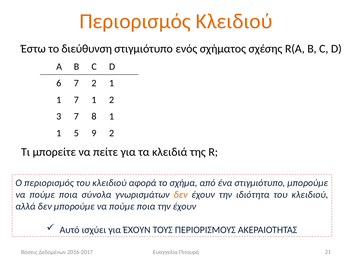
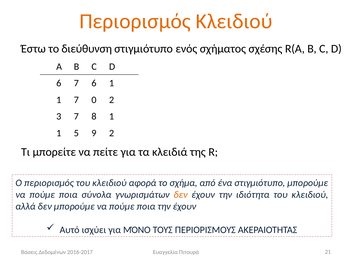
7 2: 2 -> 6
7 1: 1 -> 0
για ΈΧΟΥΝ: ΈΧΟΥΝ -> ΜΌΝΟ
